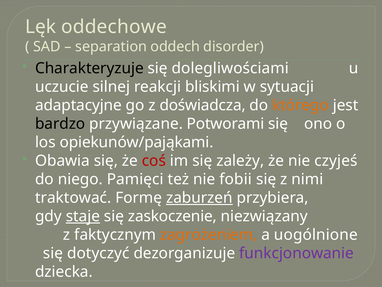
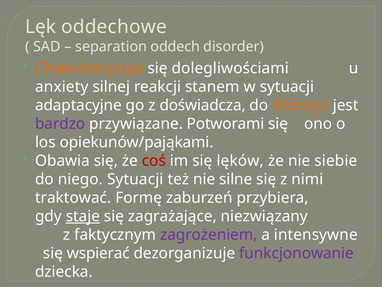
Charakteryzuje colour: black -> orange
uczucie: uczucie -> anxiety
bliskimi: bliskimi -> stanem
bardzo colour: black -> purple
zależy: zależy -> lęków
czyjeś: czyjeś -> siebie
niego Pamięci: Pamięci -> Sytuacji
fobii: fobii -> silne
zaburzeń underline: present -> none
zaskoczenie: zaskoczenie -> zagrażające
zagrożeniem colour: orange -> purple
uogólnione: uogólnione -> intensywne
dotyczyć: dotyczyć -> wspierać
